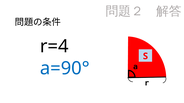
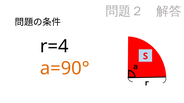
a=90° colour: blue -> orange
